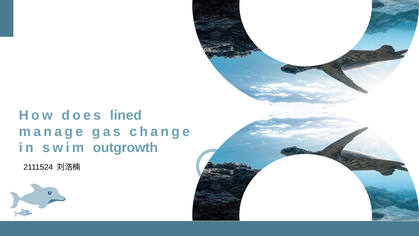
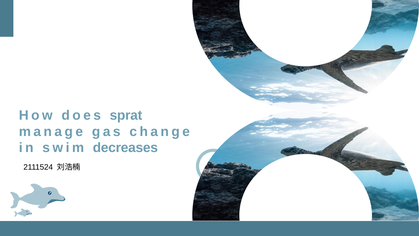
lined: lined -> sprat
outgrowth: outgrowth -> decreases
